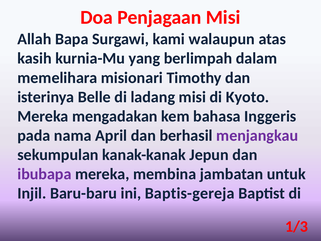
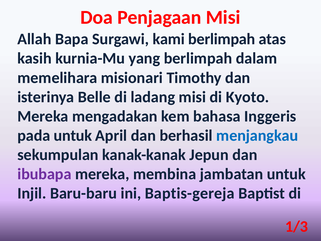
kami walaupun: walaupun -> berlimpah
pada nama: nama -> untuk
menjangkau colour: purple -> blue
